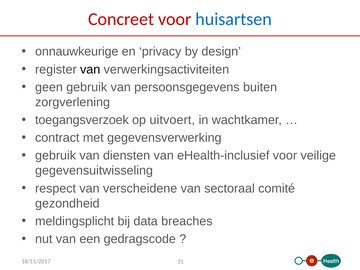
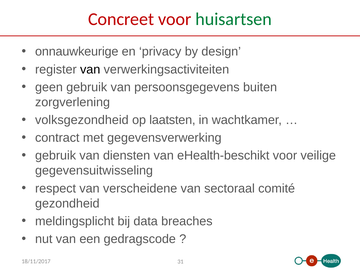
huisartsen colour: blue -> green
toegangsverzoek: toegangsverzoek -> volksgezondheid
uitvoert: uitvoert -> laatsten
eHealth-inclusief: eHealth-inclusief -> eHealth-beschikt
